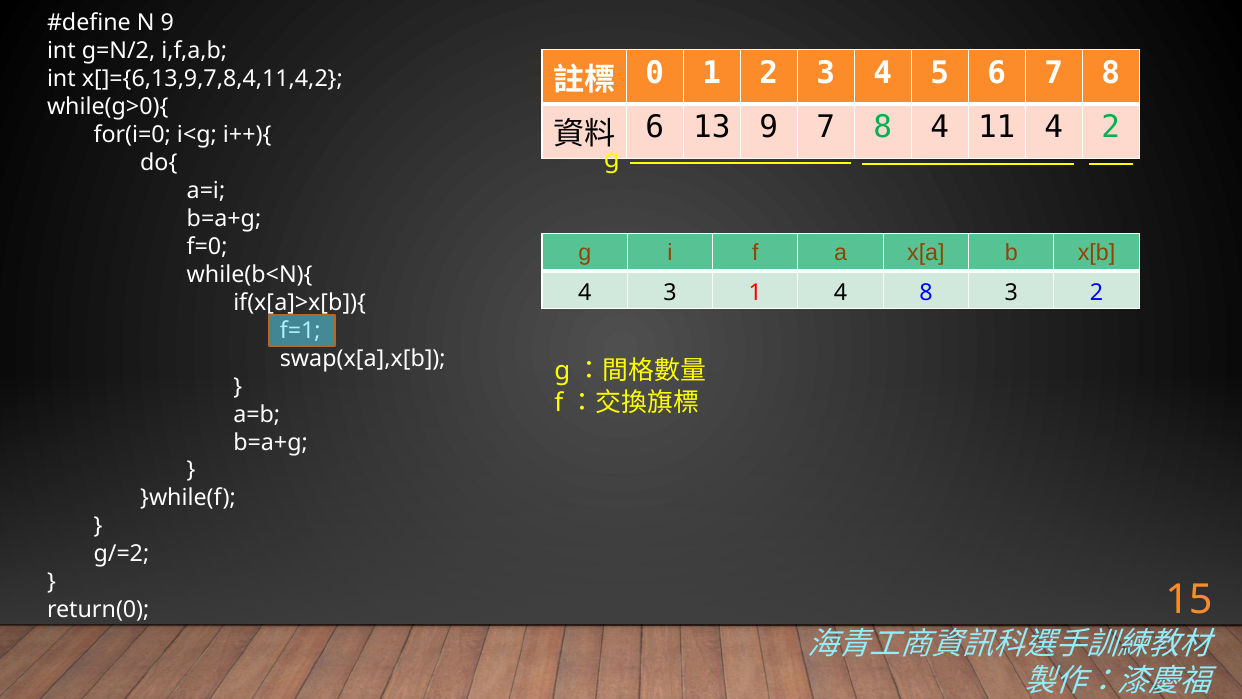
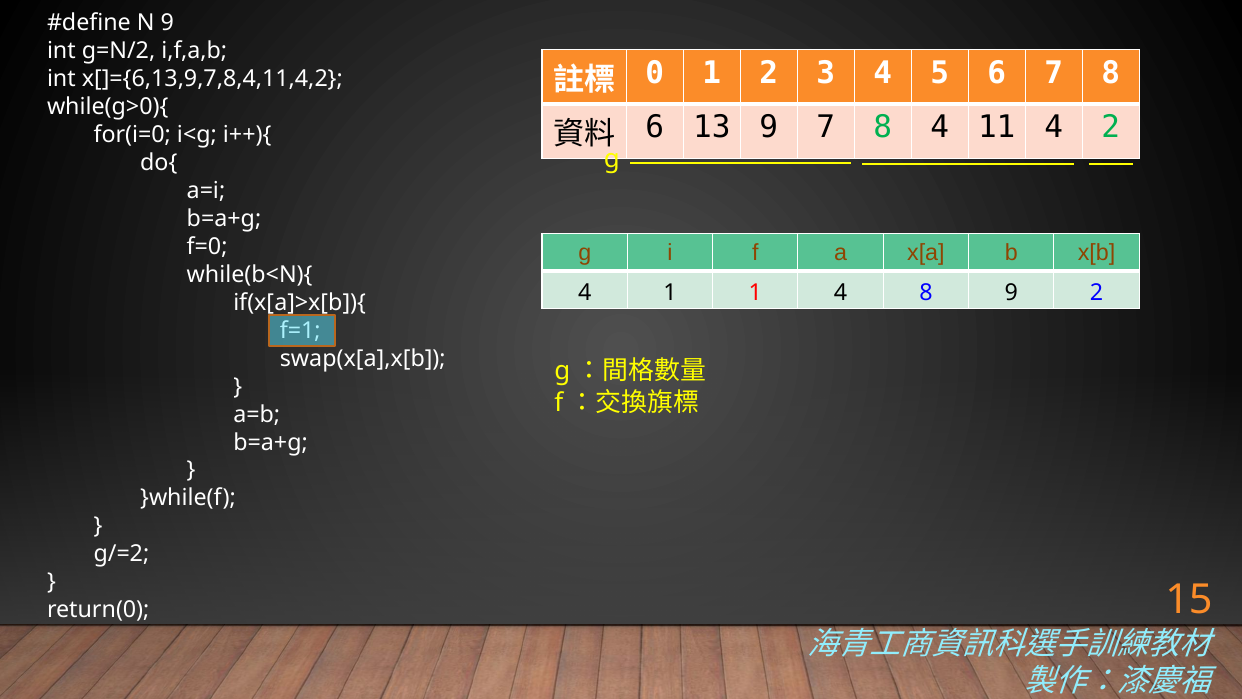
4 3: 3 -> 1
8 3: 3 -> 9
